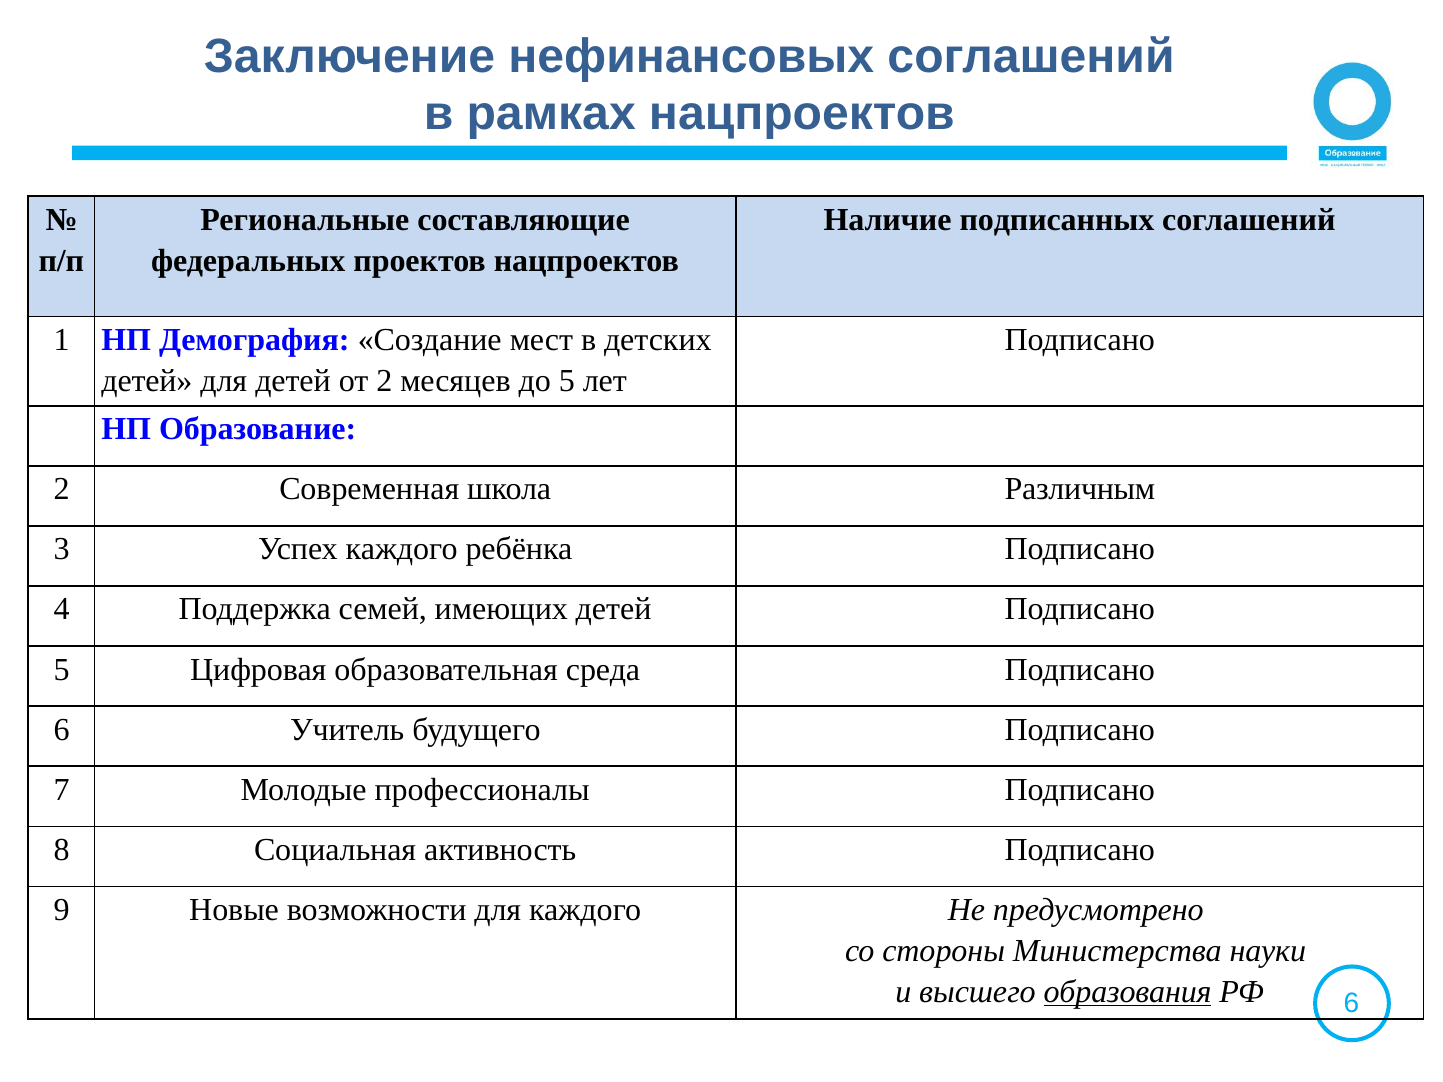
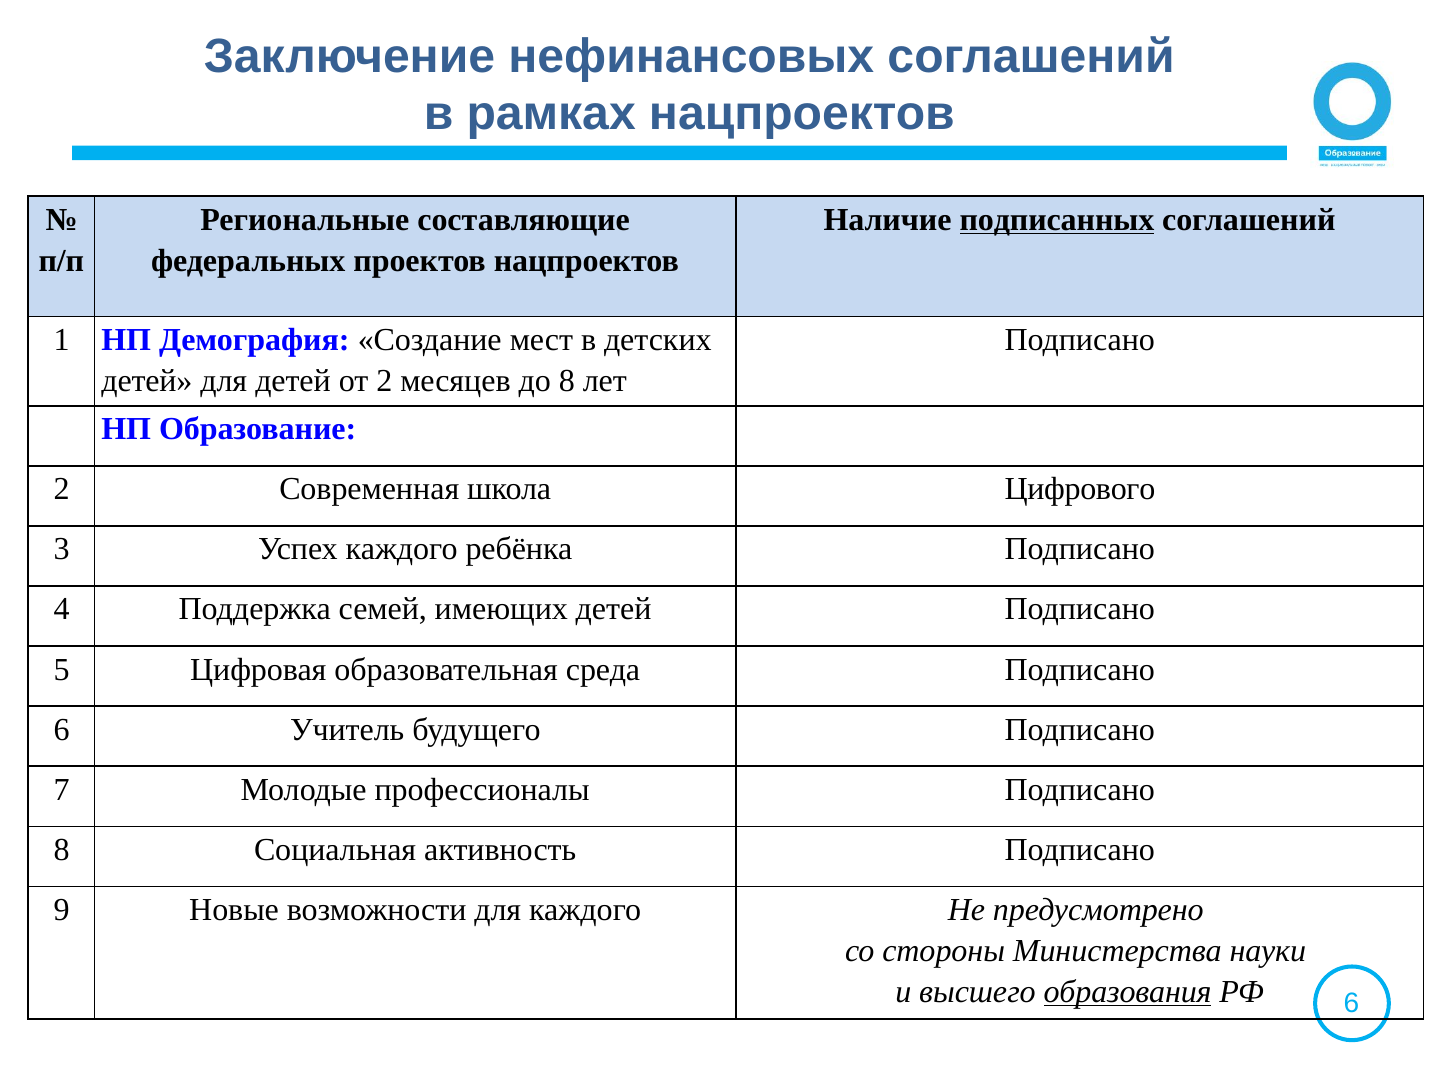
подписанных underline: none -> present
до 5: 5 -> 8
Различным: Различным -> Цифрового
